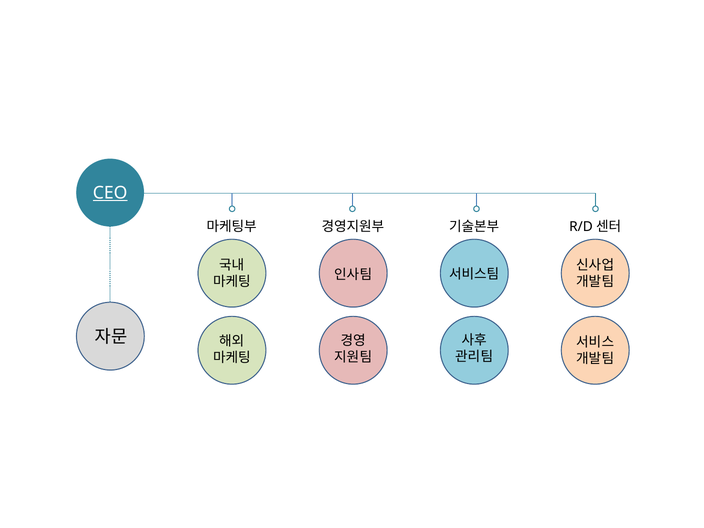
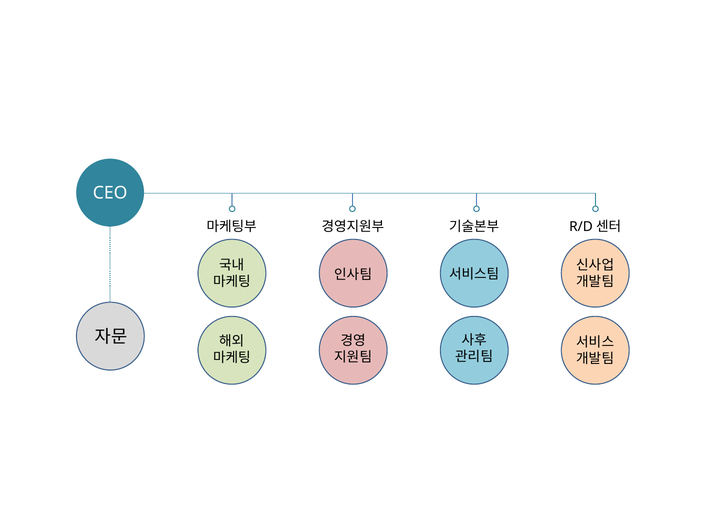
CEO underline: present -> none
